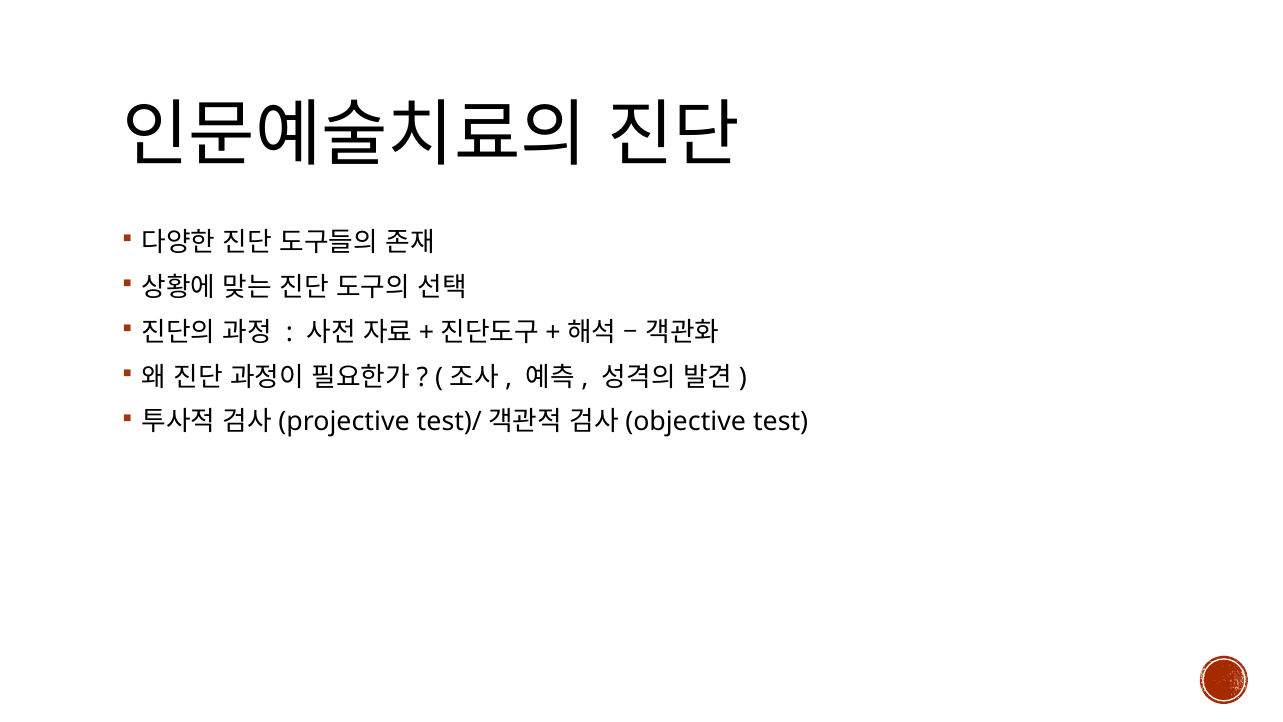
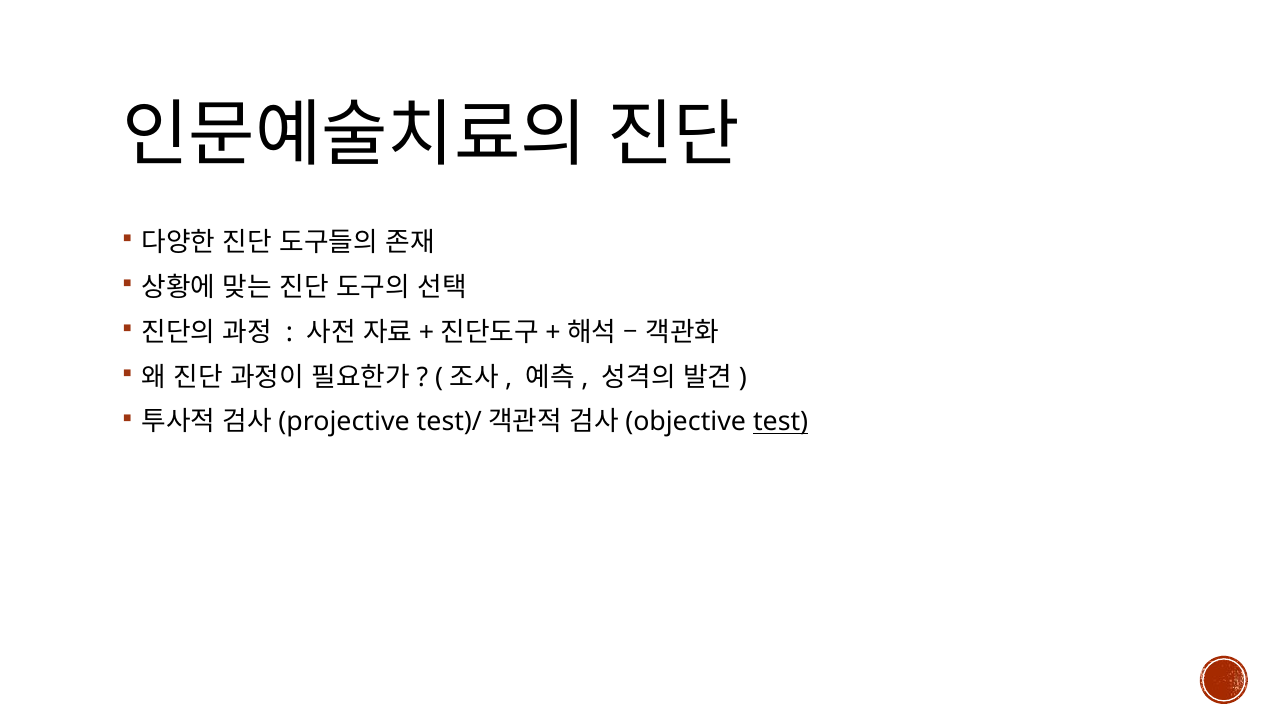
test underline: none -> present
